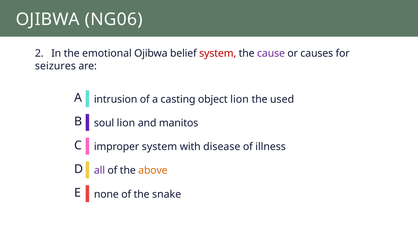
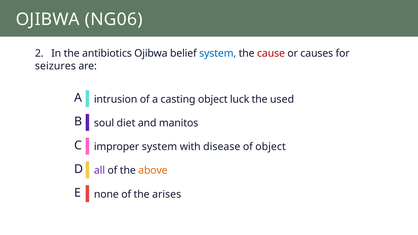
emotional: emotional -> antibiotics
system at (218, 53) colour: red -> blue
cause colour: purple -> red
object lion: lion -> luck
soul lion: lion -> diet
of illness: illness -> object
snake: snake -> arises
